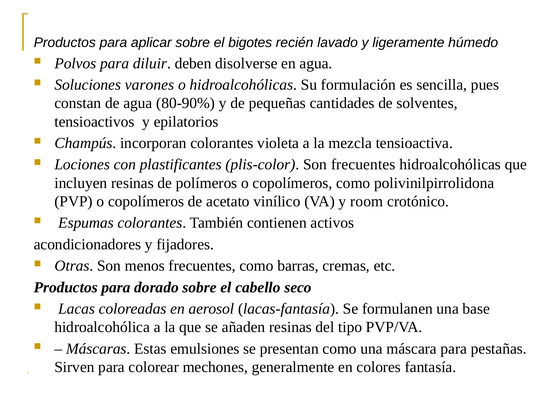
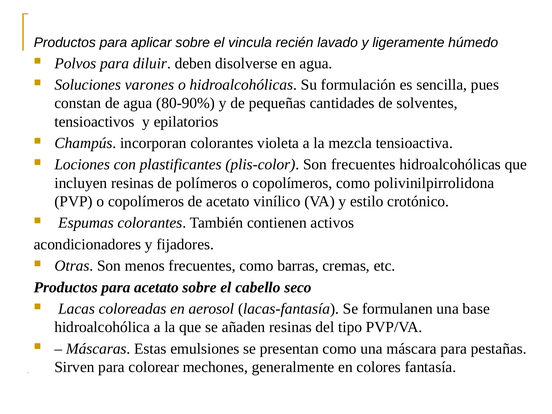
bigotes: bigotes -> vincula
room: room -> estilo
para dorado: dorado -> acetato
